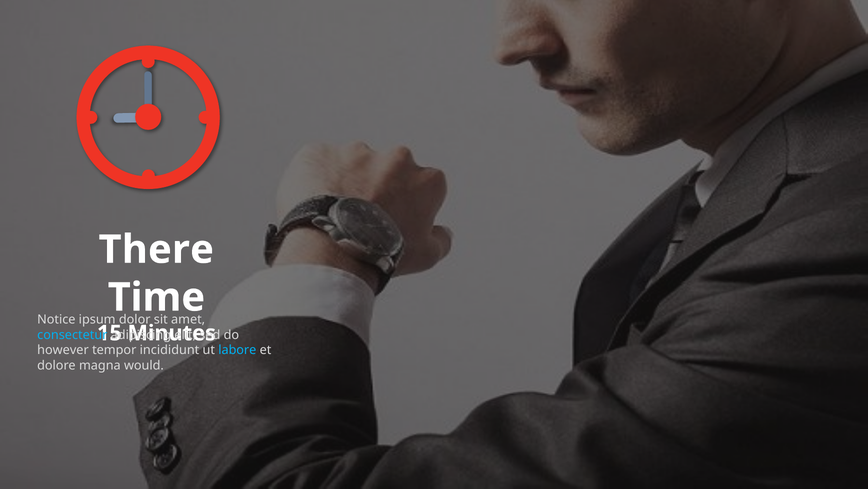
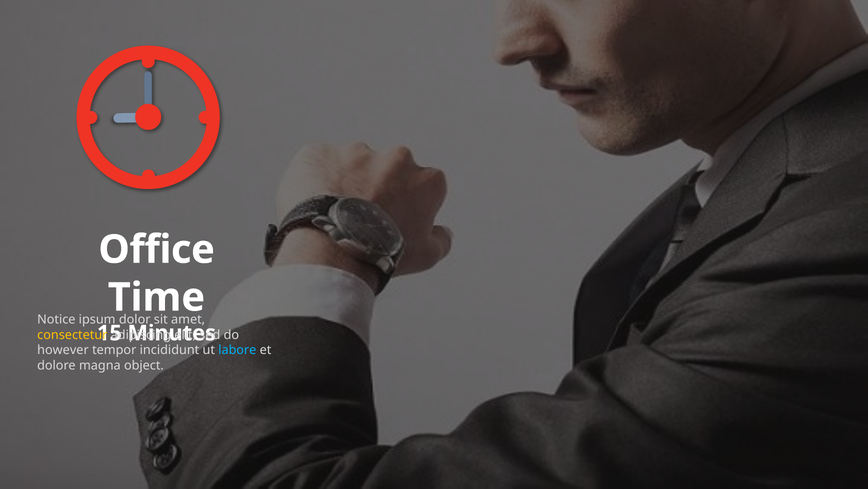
There: There -> Office
consectetur colour: light blue -> yellow
would: would -> object
